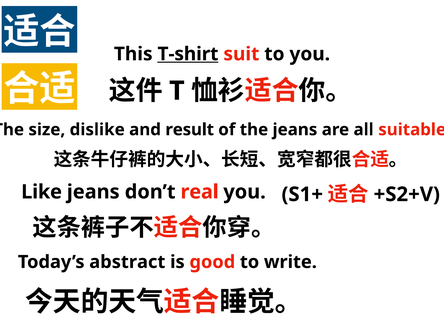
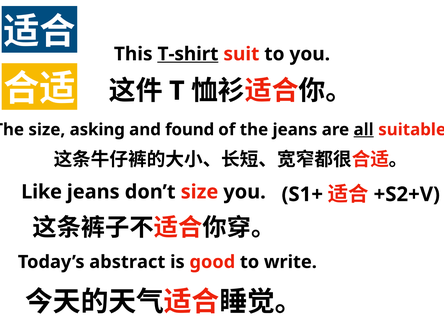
dislike: dislike -> asking
result: result -> found
all underline: none -> present
don’t real: real -> size
